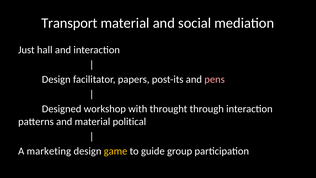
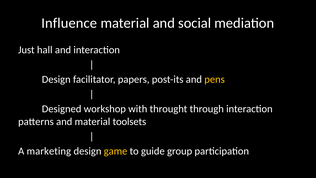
Transport: Transport -> Influence
pens colour: pink -> yellow
political: political -> toolsets
